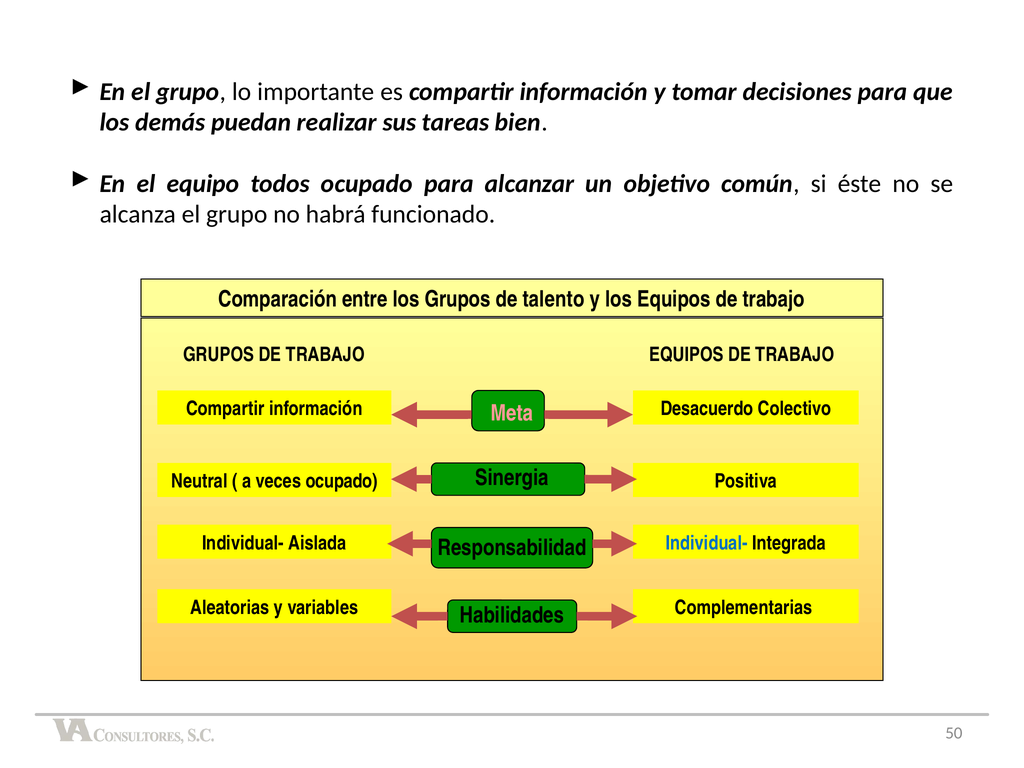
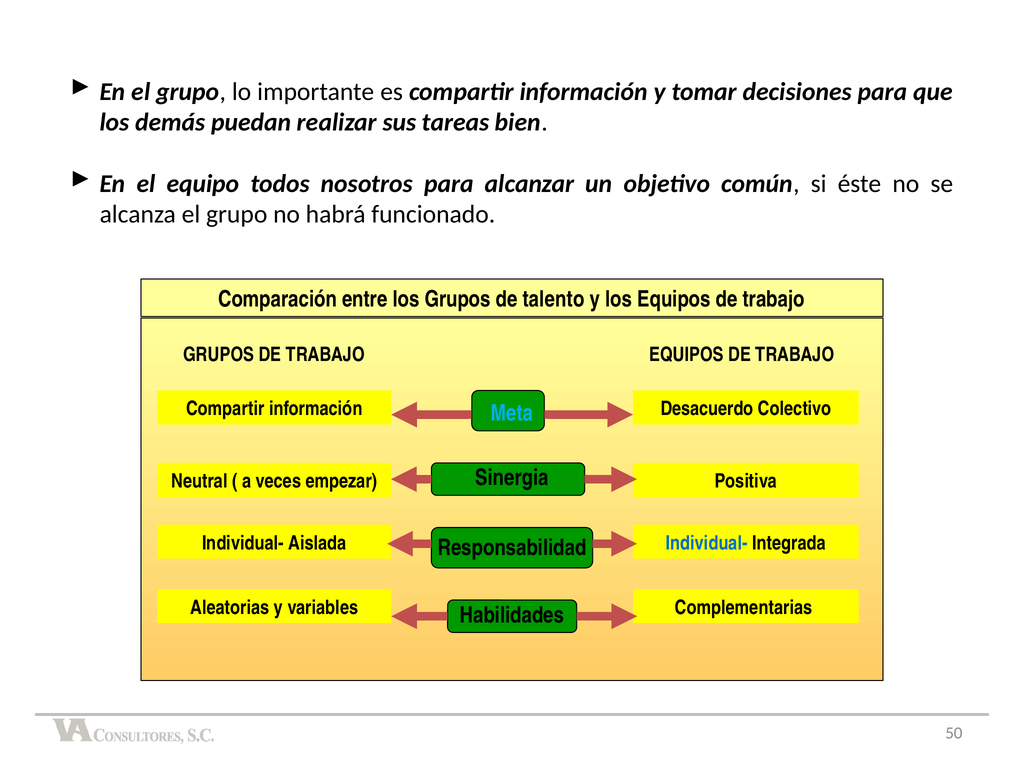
todos ocupado: ocupado -> nosotros
Meta colour: pink -> light blue
veces ocupado: ocupado -> empezar
